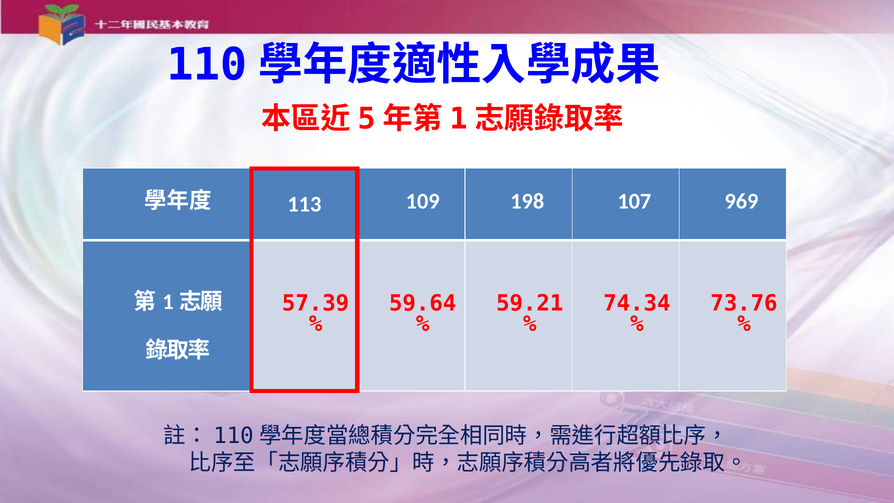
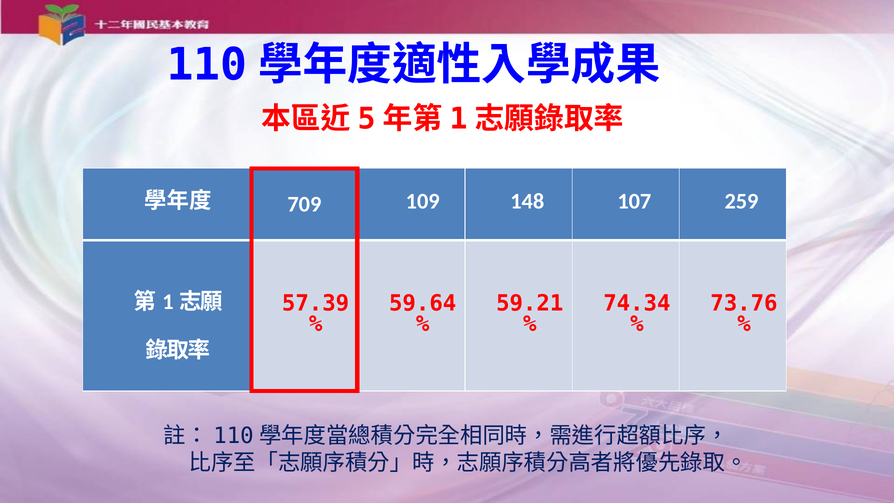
113: 113 -> 709
198: 198 -> 148
969: 969 -> 259
